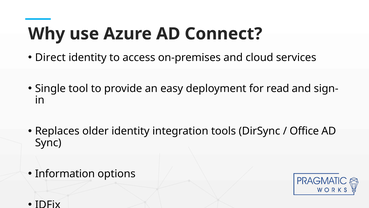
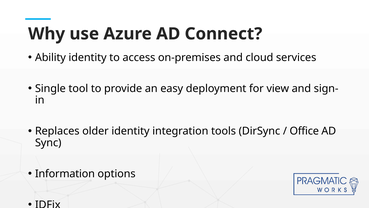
Direct: Direct -> Ability
read: read -> view
